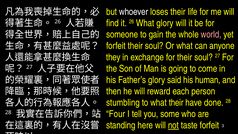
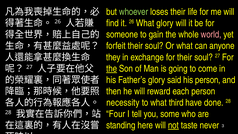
whoever colour: white -> light green
the at (112, 68) underline: none -> present
his human: human -> person
stumbling: stumbling -> necessity
what their: their -> third
taste forfeit: forfeit -> never
